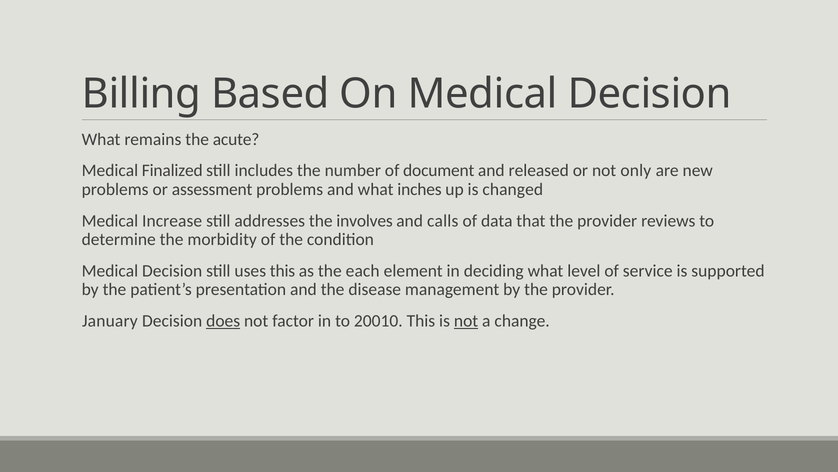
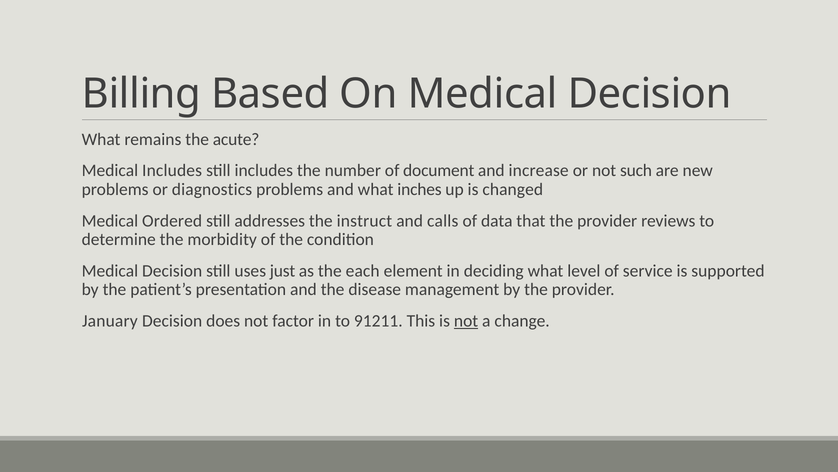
Medical Finalized: Finalized -> Includes
released: released -> increase
only: only -> such
assessment: assessment -> diagnostics
Increase: Increase -> Ordered
involves: involves -> instruct
uses this: this -> just
does underline: present -> none
20010: 20010 -> 91211
